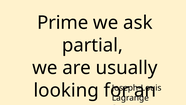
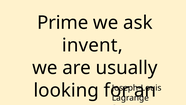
partial: partial -> invent
